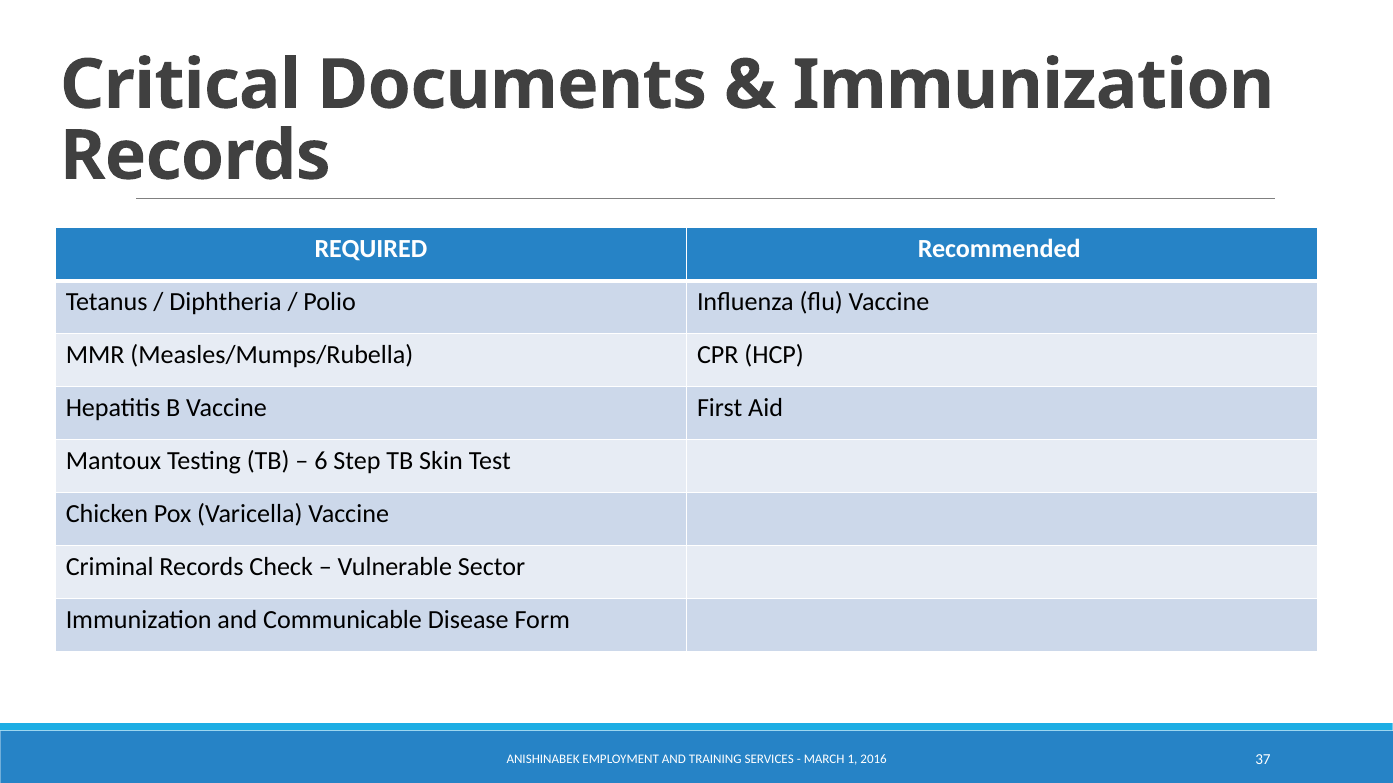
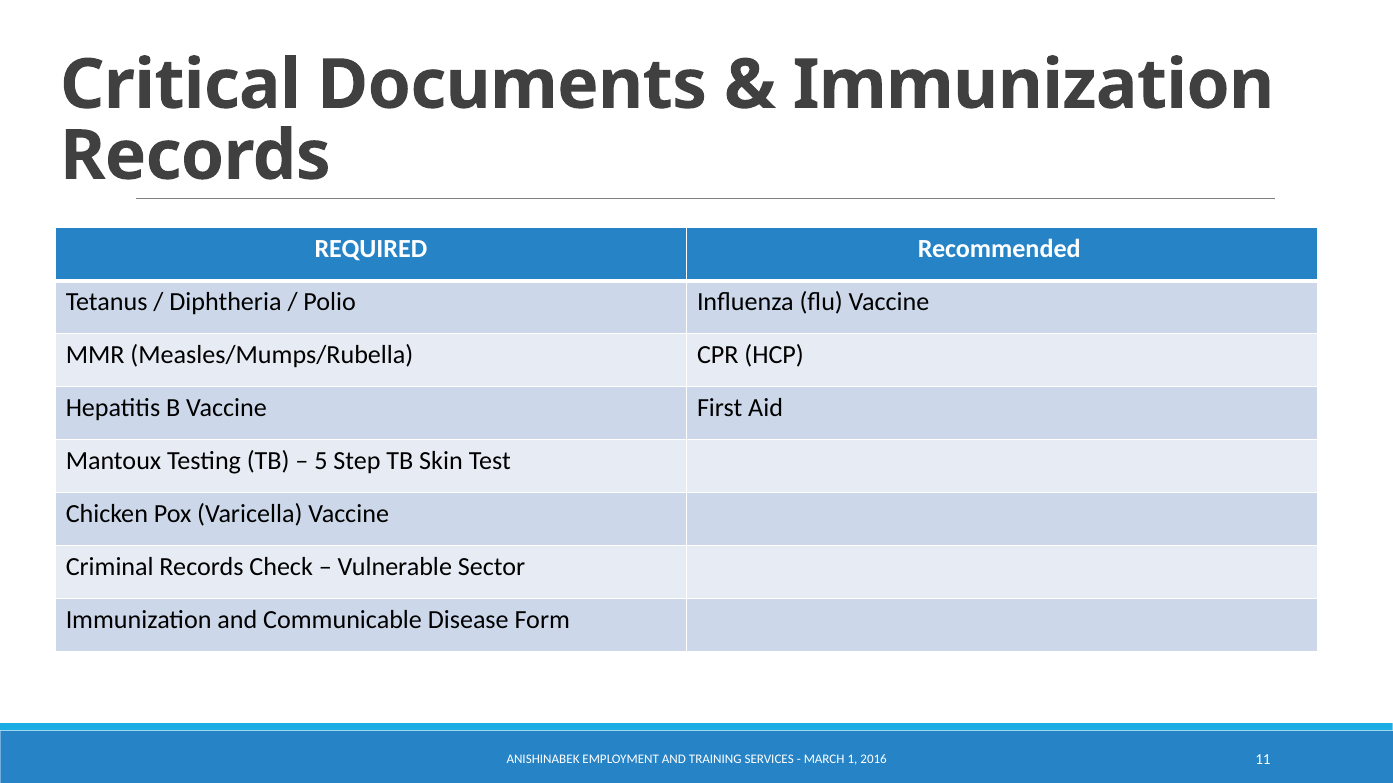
6: 6 -> 5
37: 37 -> 11
